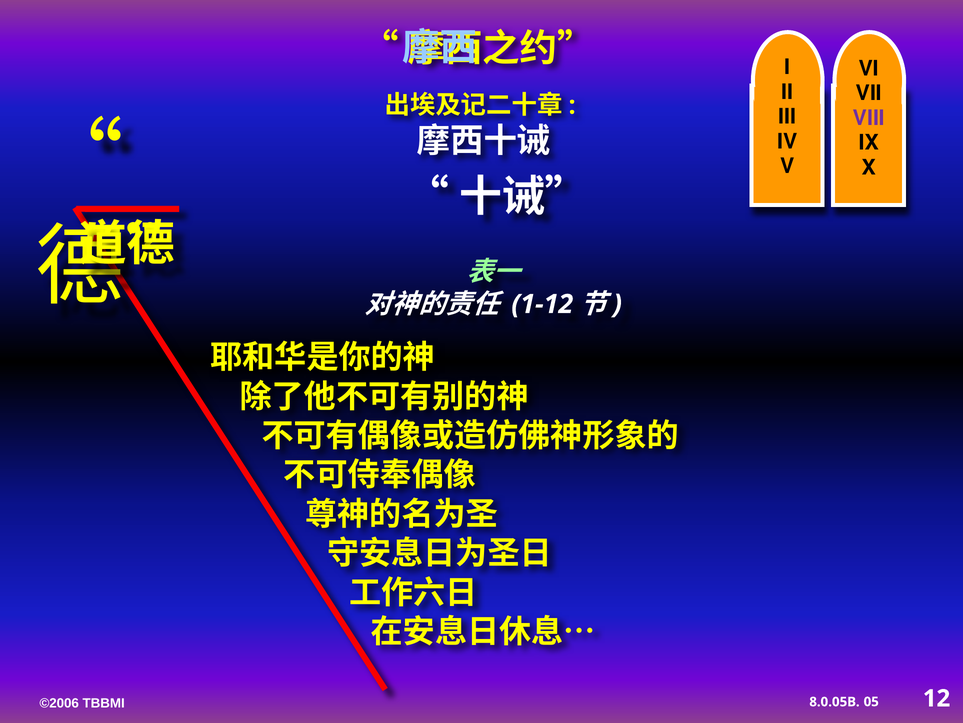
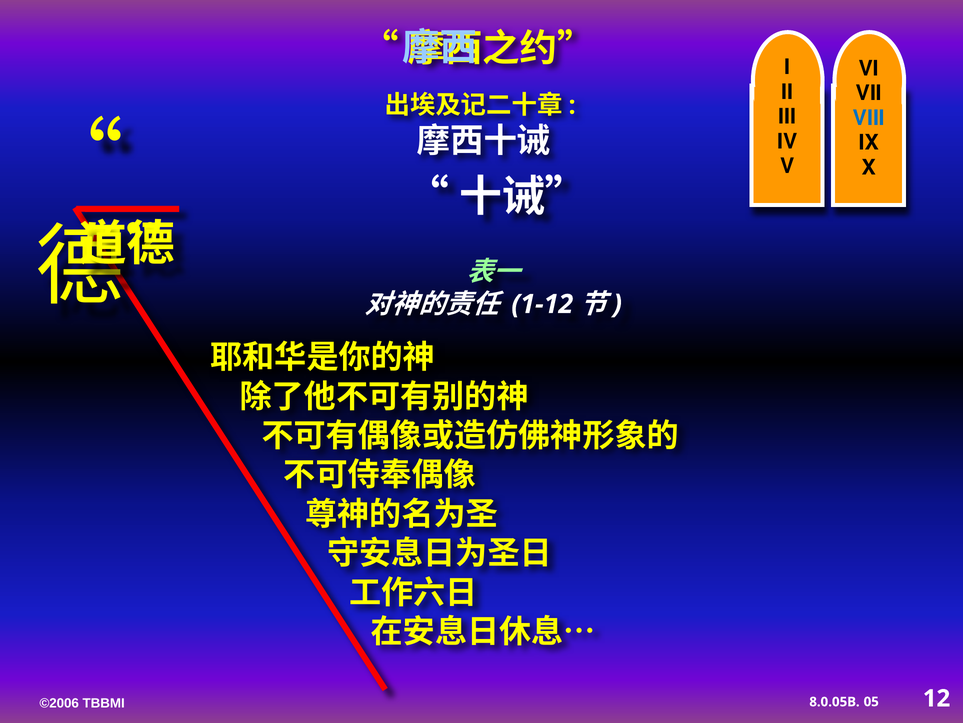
VIII colour: purple -> blue
